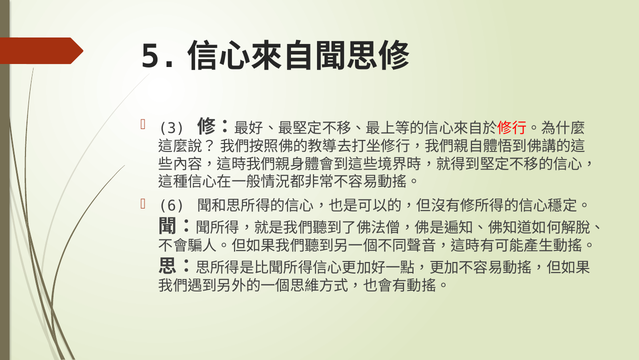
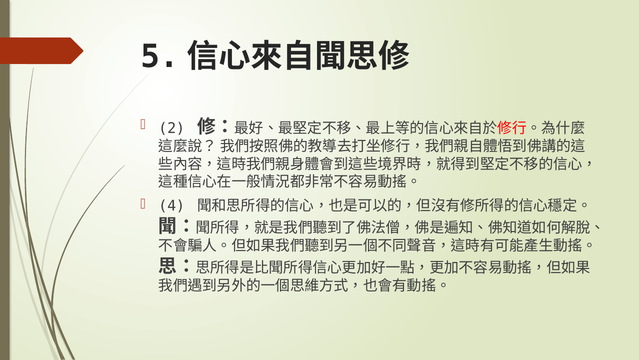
3: 3 -> 2
6: 6 -> 4
